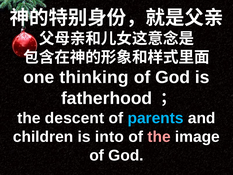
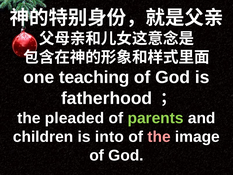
thinking: thinking -> teaching
descent: descent -> pleaded
parents colour: light blue -> light green
